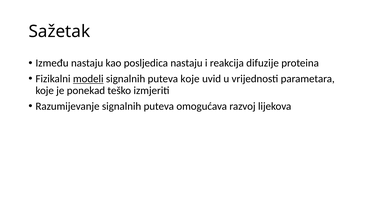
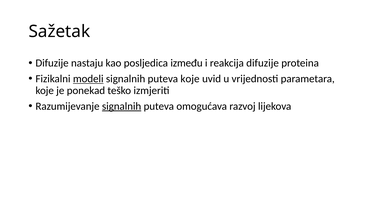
Između at (52, 63): Između -> Difuzije
posljedica nastaju: nastaju -> između
signalnih at (122, 106) underline: none -> present
